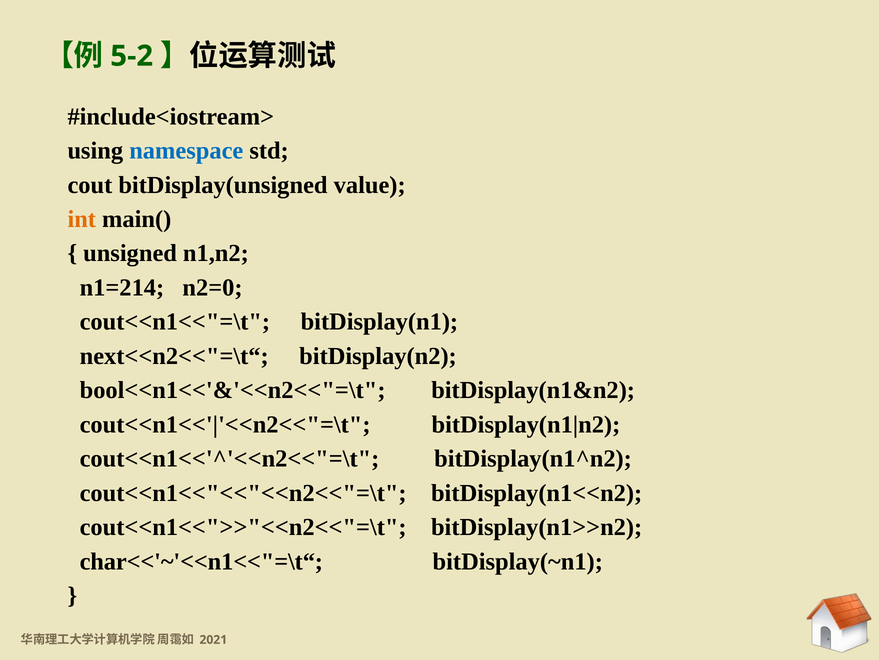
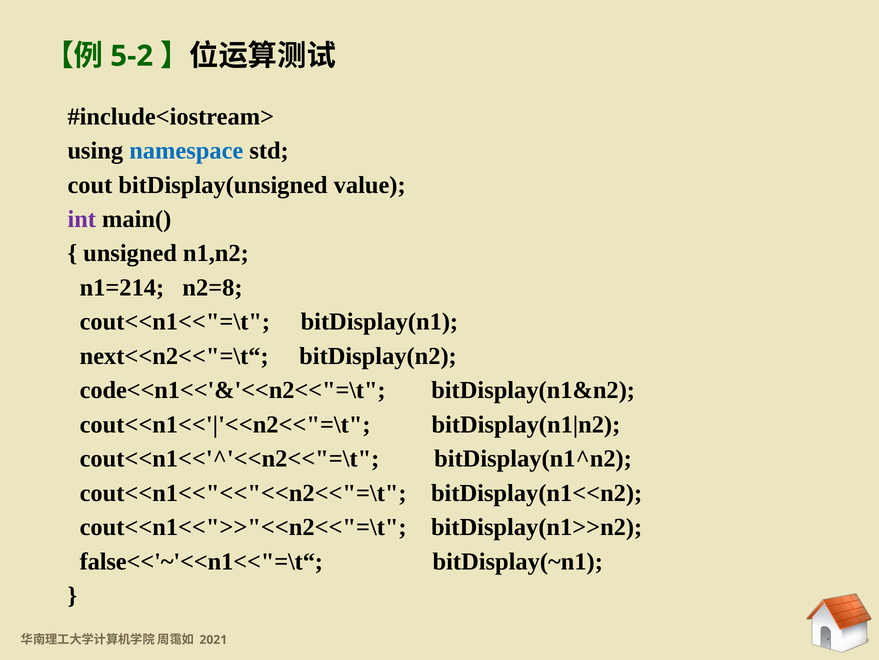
int colour: orange -> purple
n2=0: n2=0 -> n2=8
bool<<n1<<'&'<<n2<<"=\t: bool<<n1<<'&'<<n2<<"=\t -> code<<n1<<'&'<<n2<<"=\t
char<<'~'<<n1<<"=\t“: char<<'~'<<n1<<"=\t“ -> false<<'~'<<n1<<"=\t“
